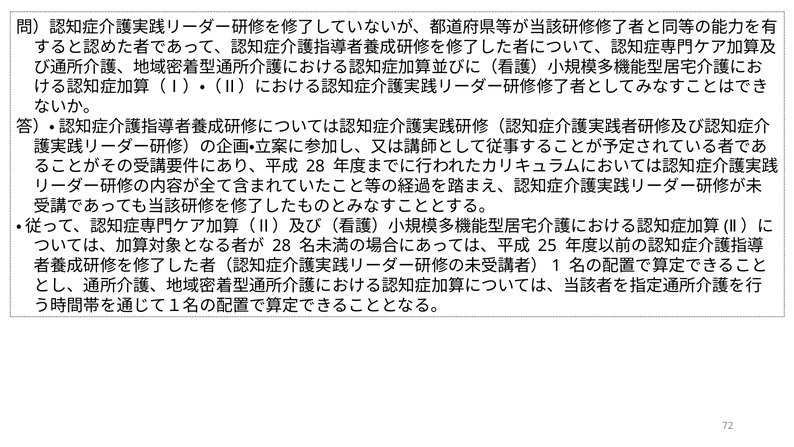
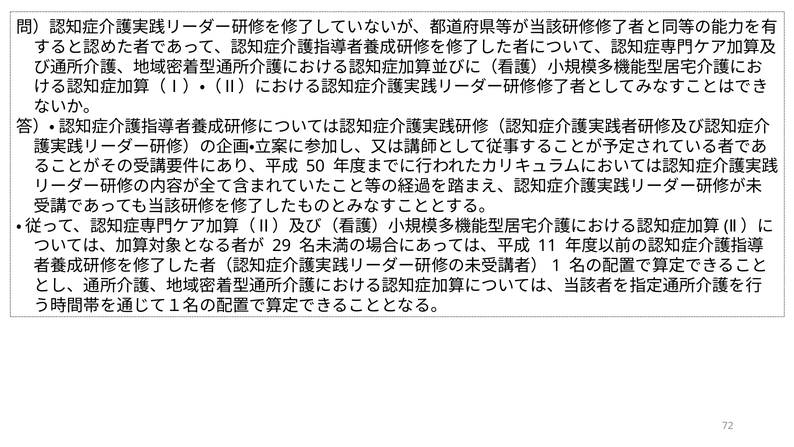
28 at (315, 166): 28 -> 50
28 at (282, 246): 28 -> 29
25: 25 -> 11
